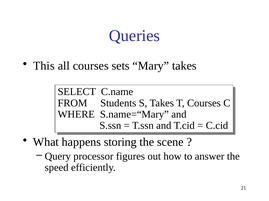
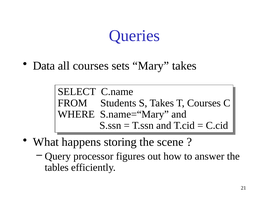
This: This -> Data
speed: speed -> tables
